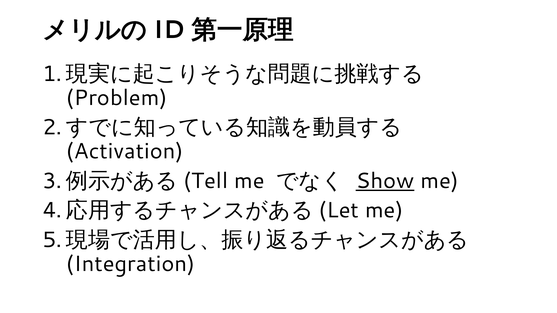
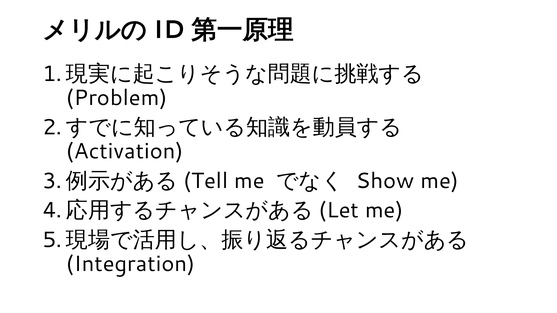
Show underline: present -> none
